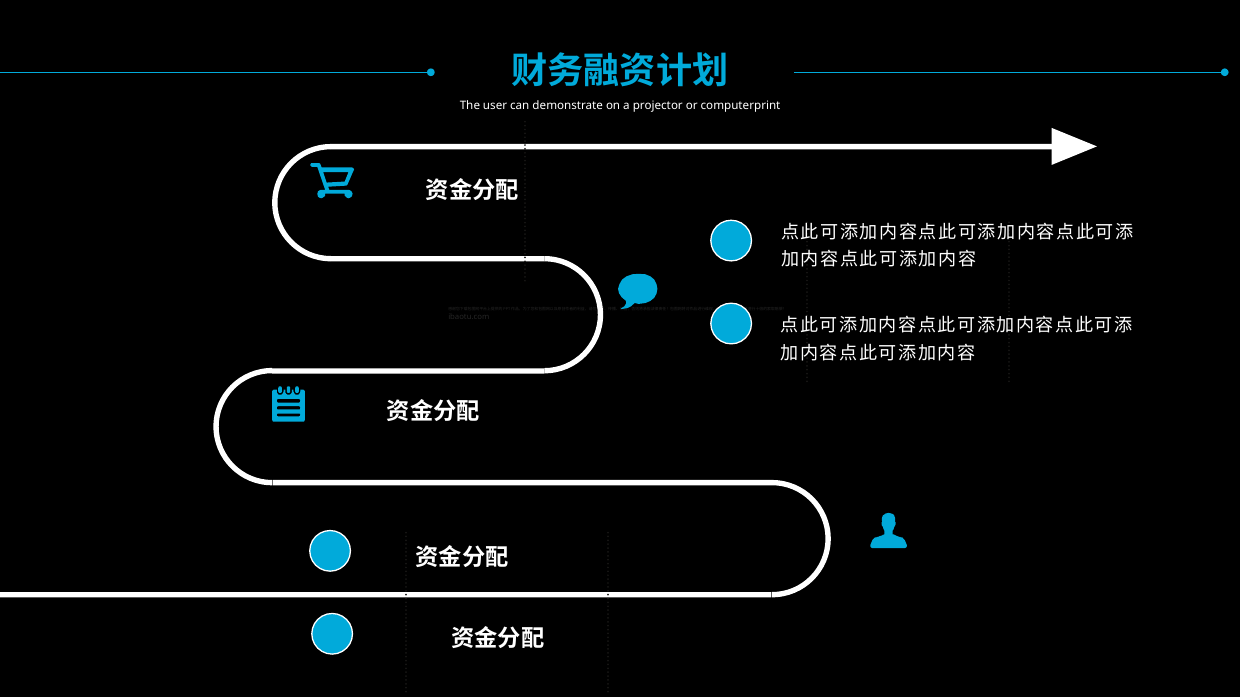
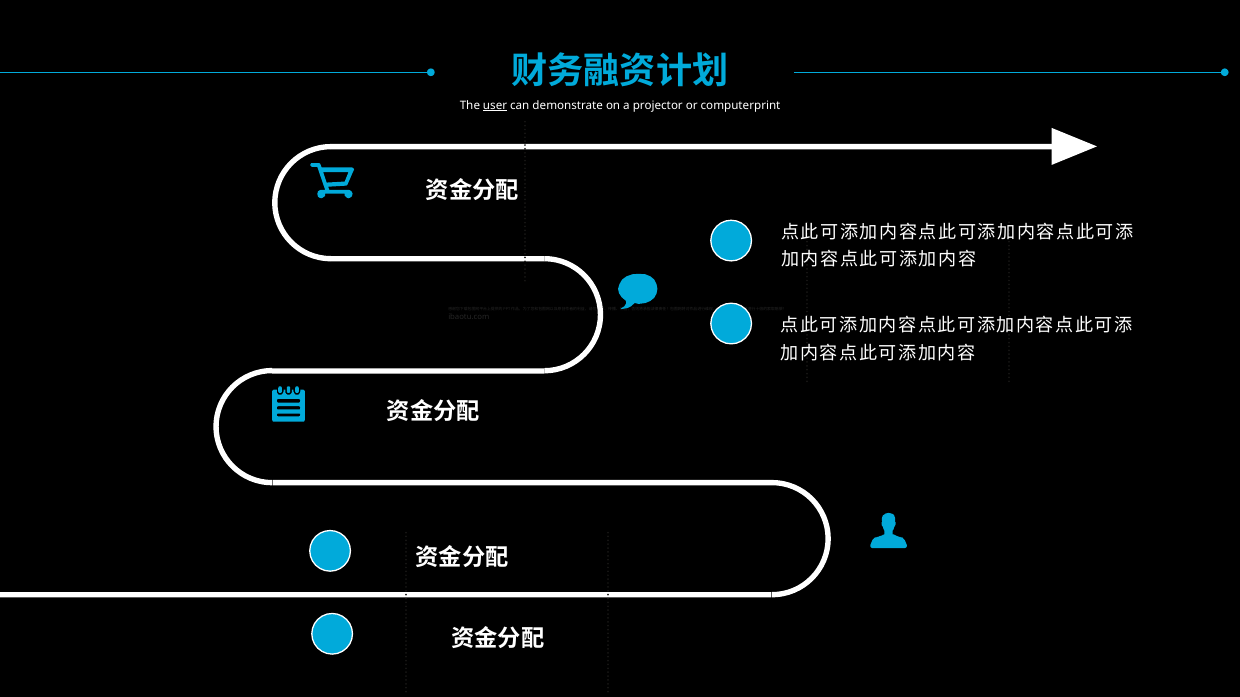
user underline: none -> present
